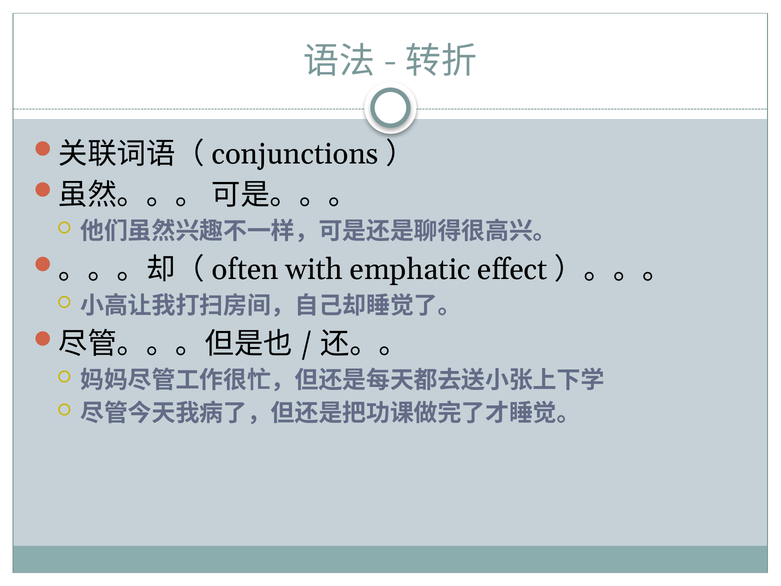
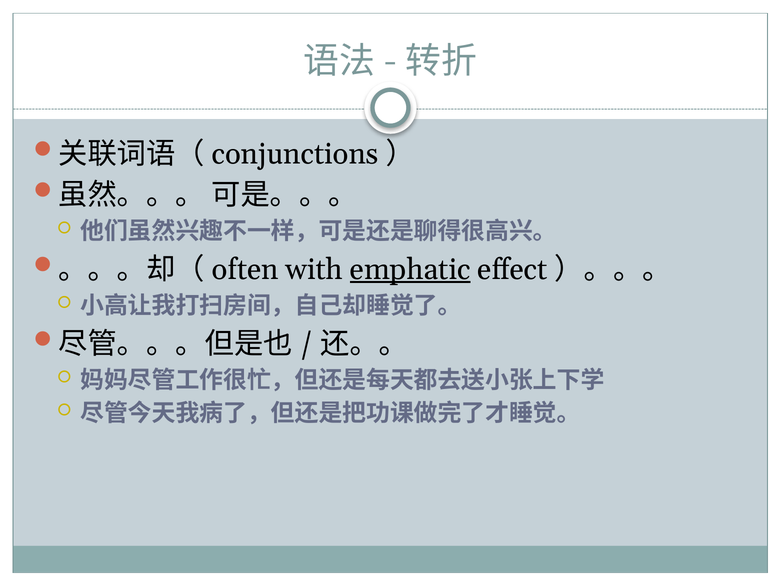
emphatic underline: none -> present
